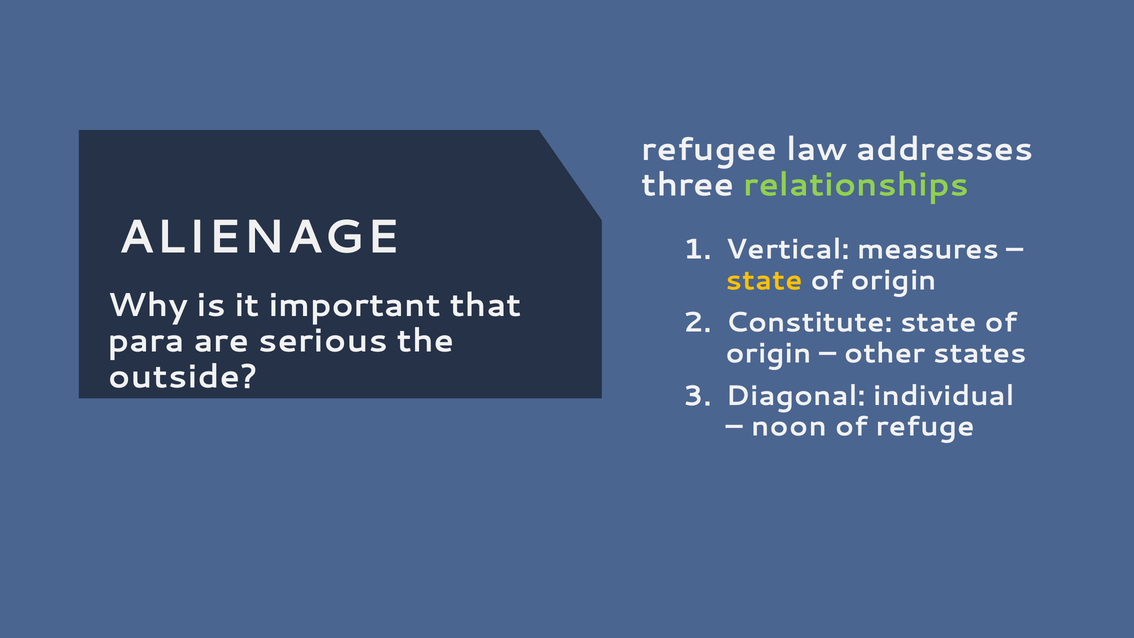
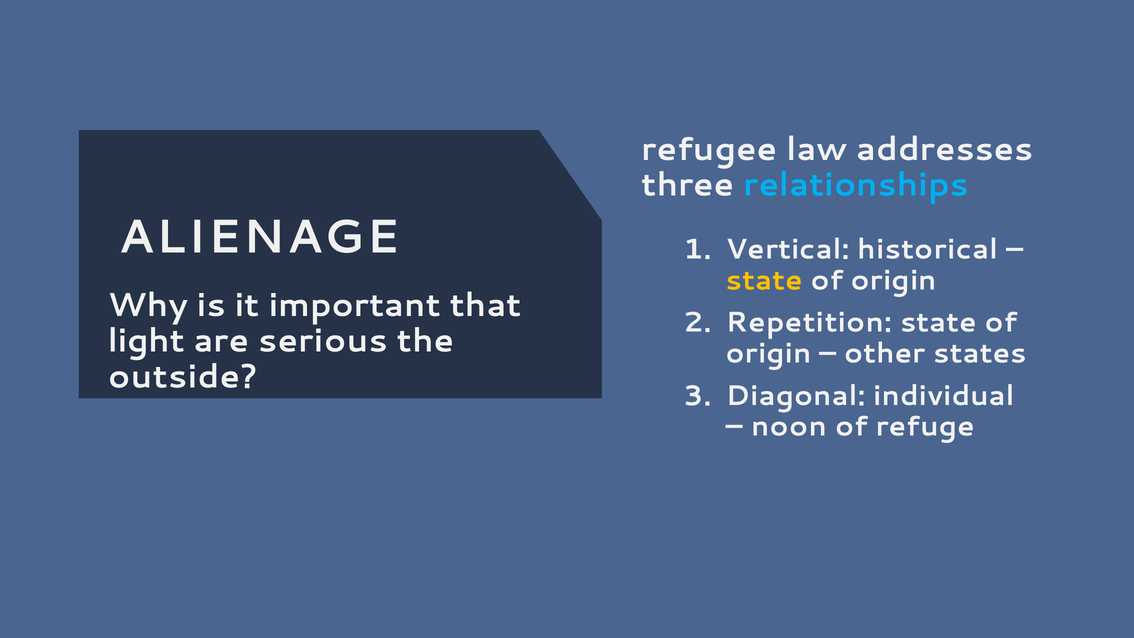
relationships colour: light green -> light blue
measures: measures -> historical
Constitute: Constitute -> Repetition
para: para -> light
